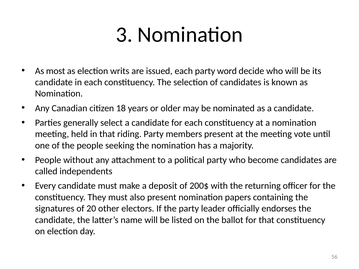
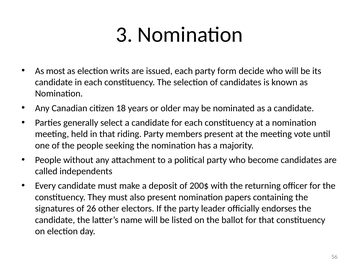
word: word -> form
20: 20 -> 26
